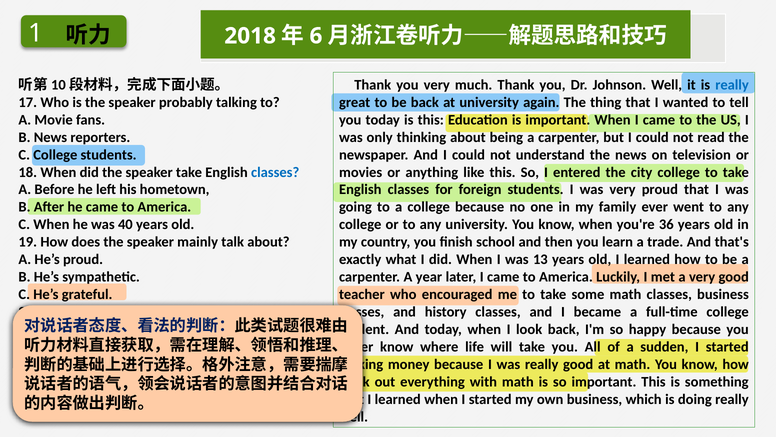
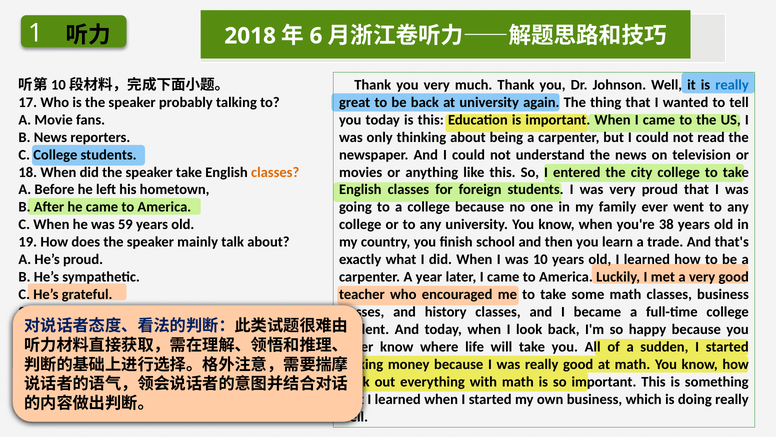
classes at (275, 172) colour: blue -> orange
40: 40 -> 59
36: 36 -> 38
13: 13 -> 10
